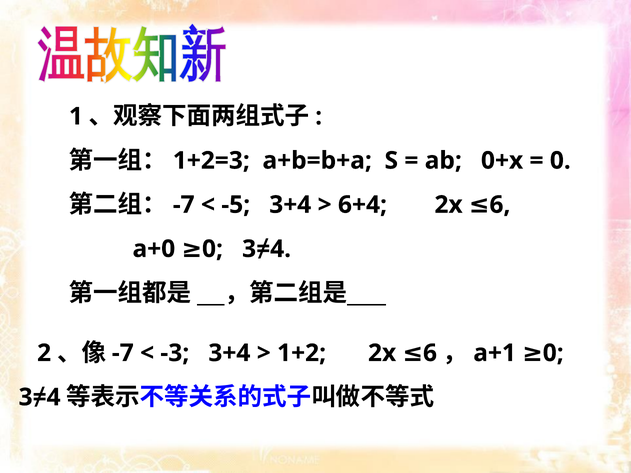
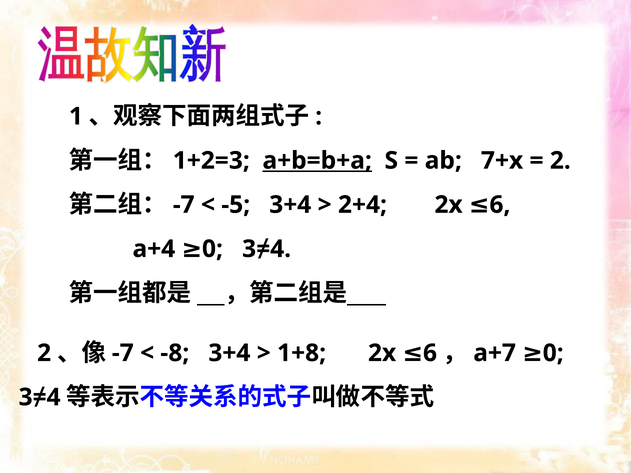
a+b=b+a underline: none -> present
0+x: 0+x -> 7+x
0 at (560, 161): 0 -> 2
6+4: 6+4 -> 2+4
a+0: a+0 -> a+4
a+1: a+1 -> a+7
-3: -3 -> -8
1+2: 1+2 -> 1+8
